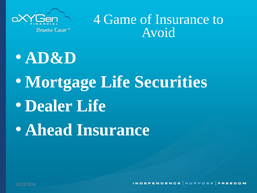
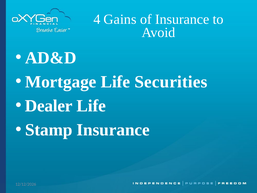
Game: Game -> Gains
Ahead: Ahead -> Stamp
